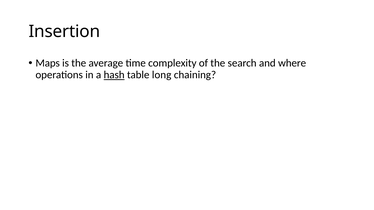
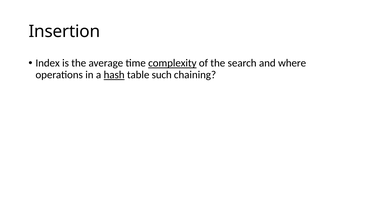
Maps: Maps -> Index
complexity underline: none -> present
long: long -> such
